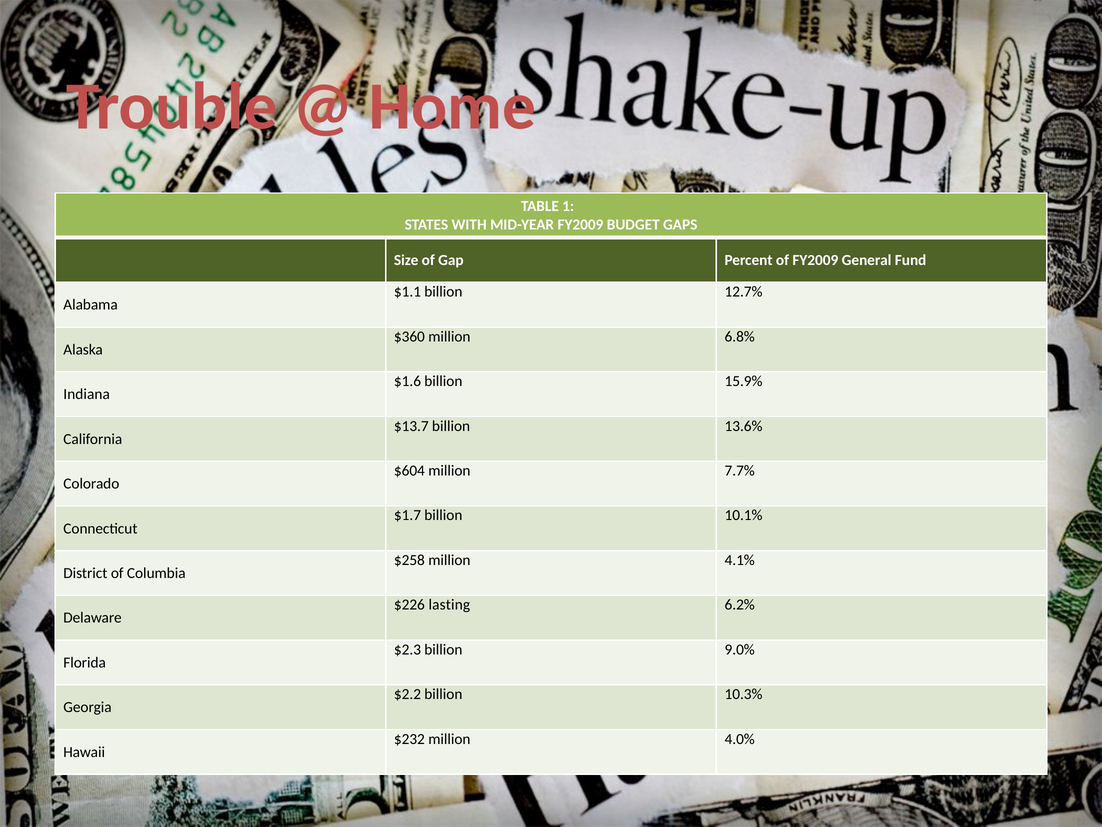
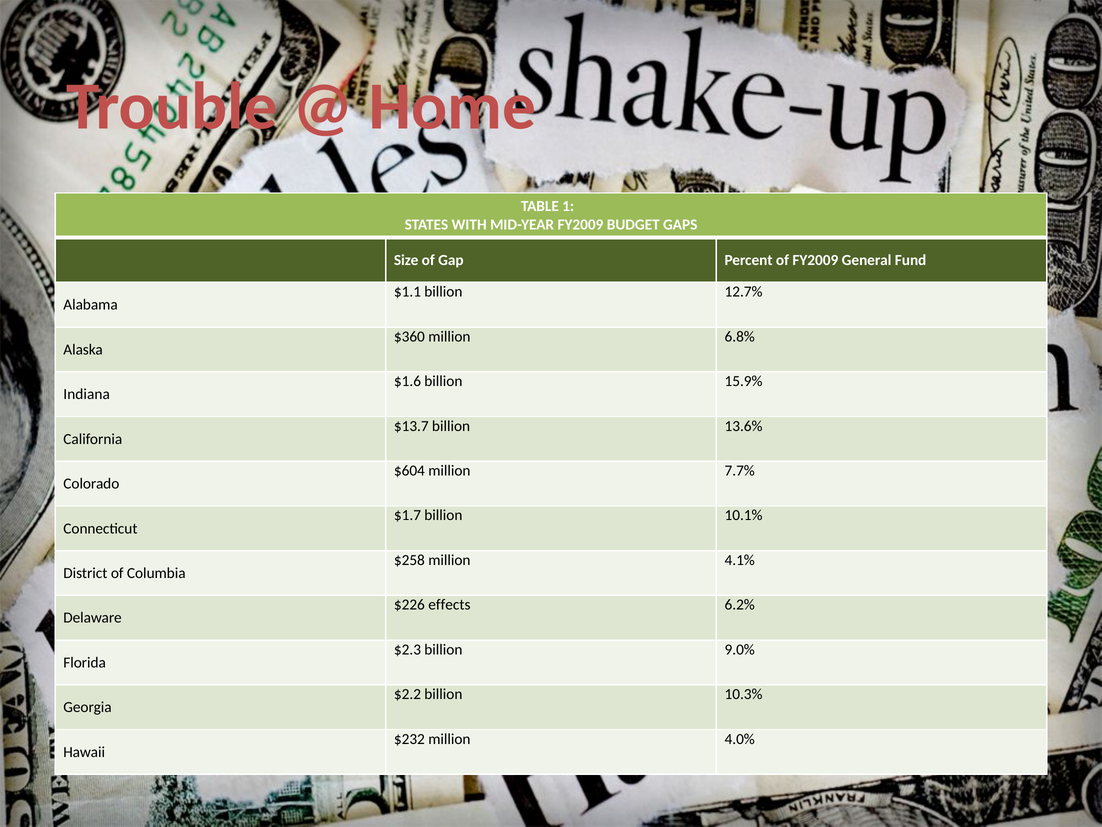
lasting: lasting -> effects
